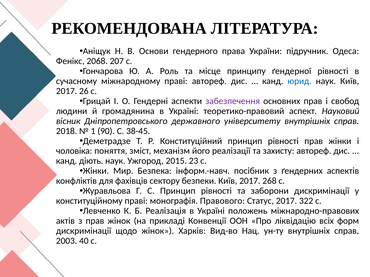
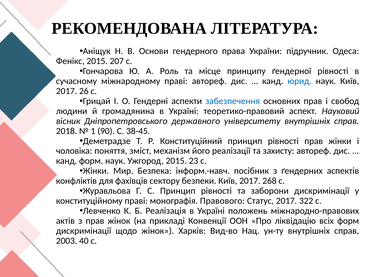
Фенікс 2068: 2068 -> 2015
забезпечення colour: purple -> blue
канд діють: діють -> форм
